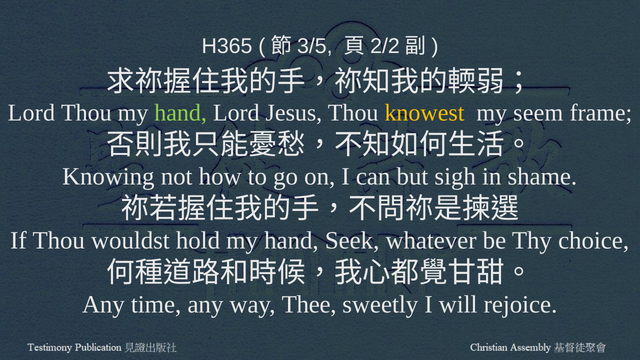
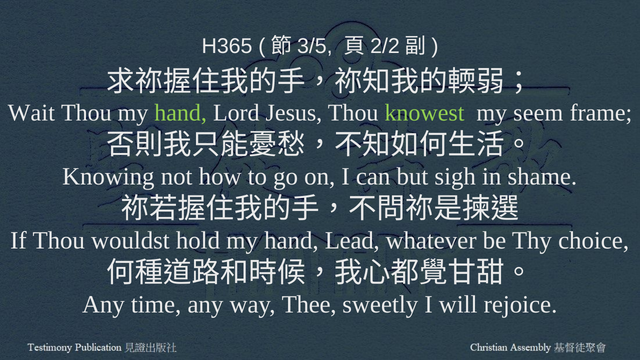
Lord at (31, 113): Lord -> Wait
knowest colour: yellow -> light green
Seek: Seek -> Lead
